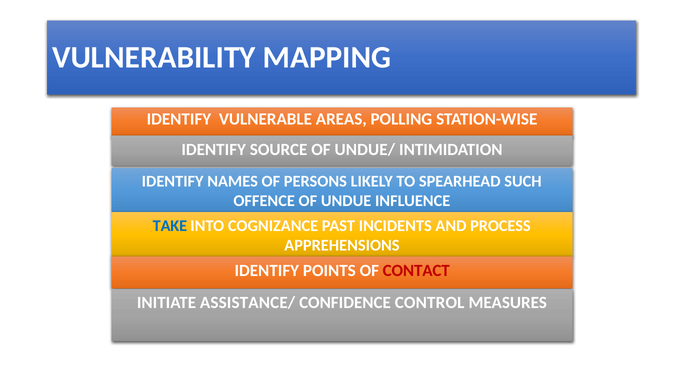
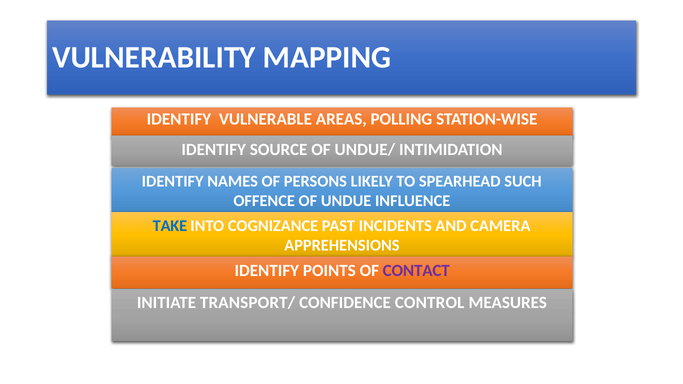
PROCESS: PROCESS -> CAMERA
CONTACT colour: red -> purple
ASSISTANCE/: ASSISTANCE/ -> TRANSPORT/
